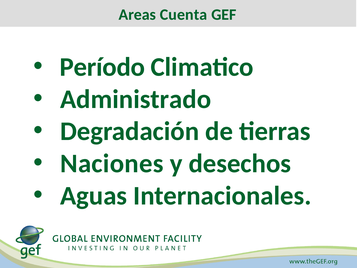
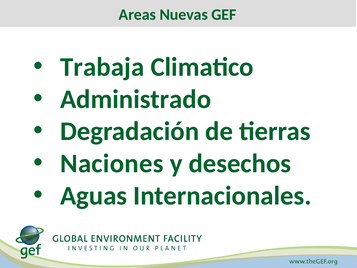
Cuenta: Cuenta -> Nuevas
Período: Período -> Trabaja
